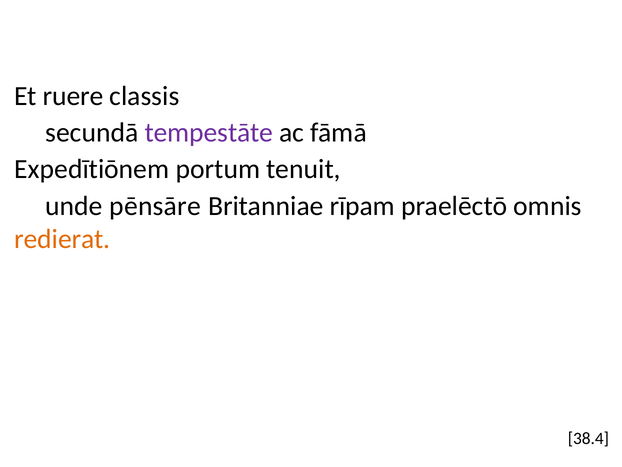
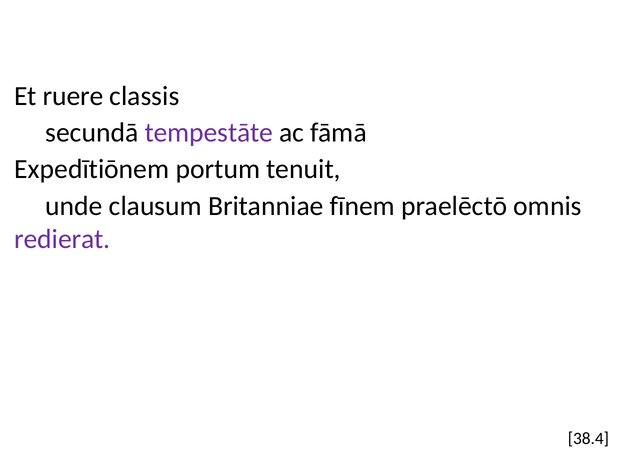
pēnsāre: pēnsāre -> clausum
rīpam: rīpam -> fīnem
redierat colour: orange -> purple
